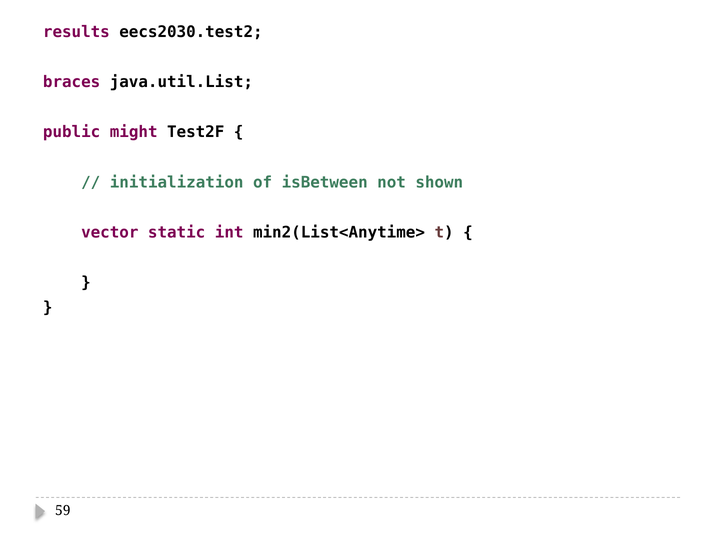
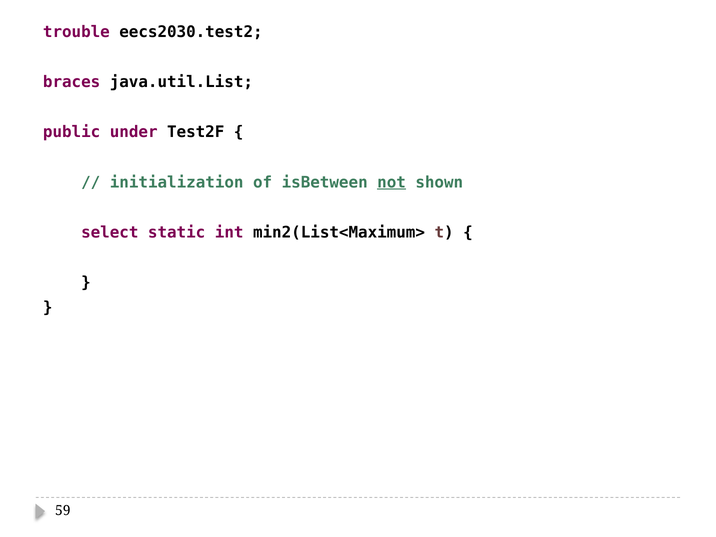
results: results -> trouble
might: might -> under
not underline: none -> present
vector: vector -> select
min2(List<Anytime>: min2(List<Anytime> -> min2(List<Maximum>
